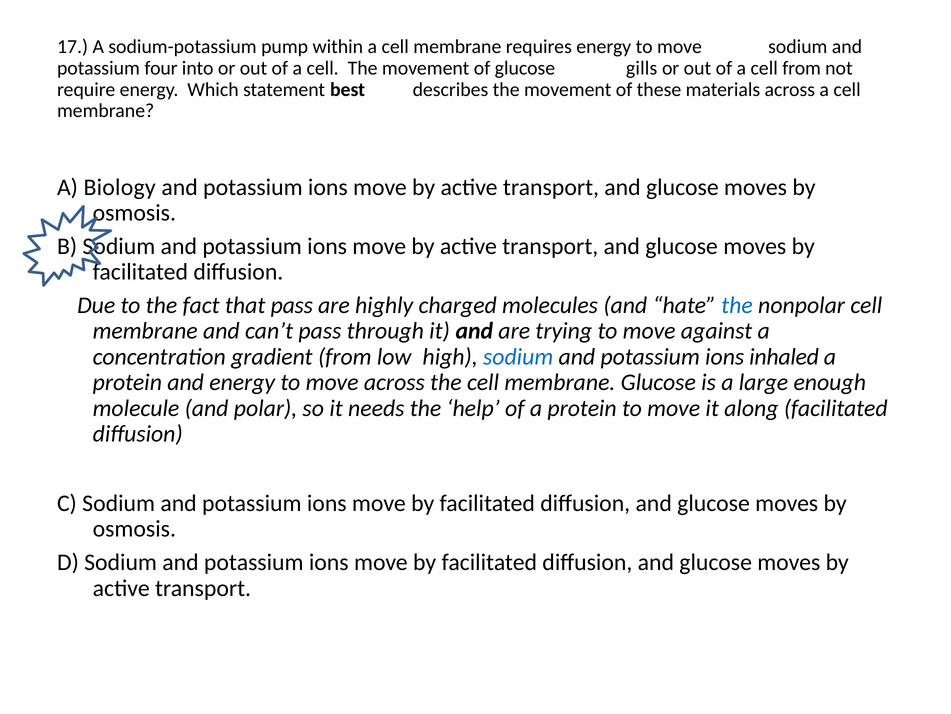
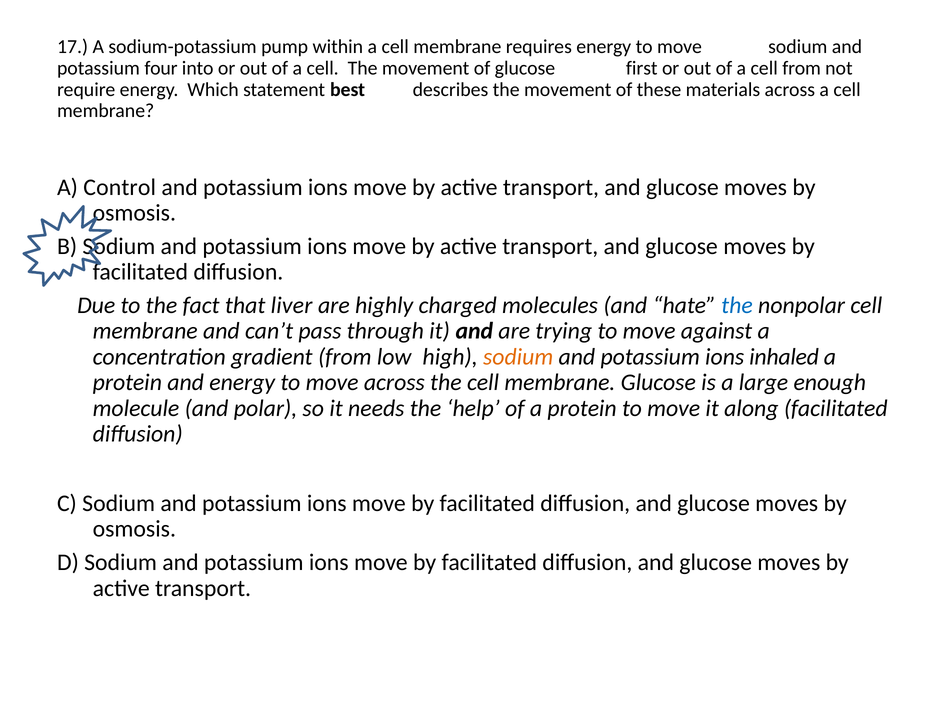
gills: gills -> first
Biology: Biology -> Control
that pass: pass -> liver
sodium at (518, 356) colour: blue -> orange
